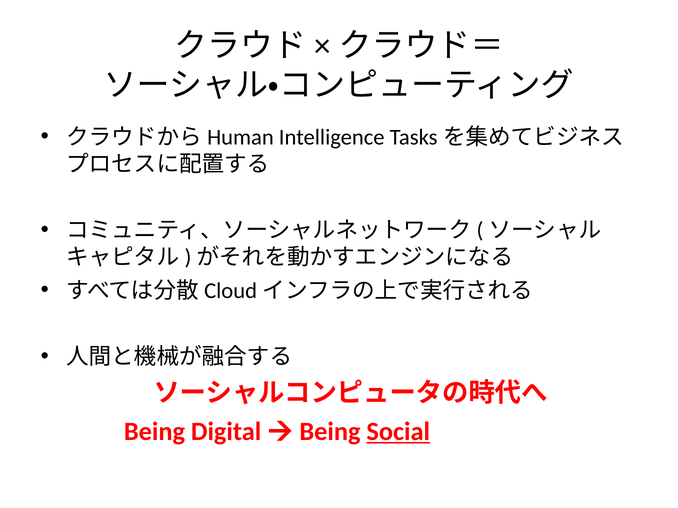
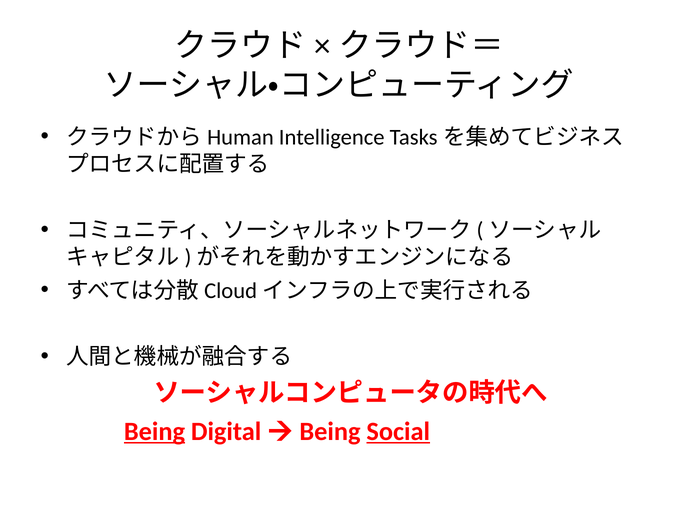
Being at (155, 432) underline: none -> present
